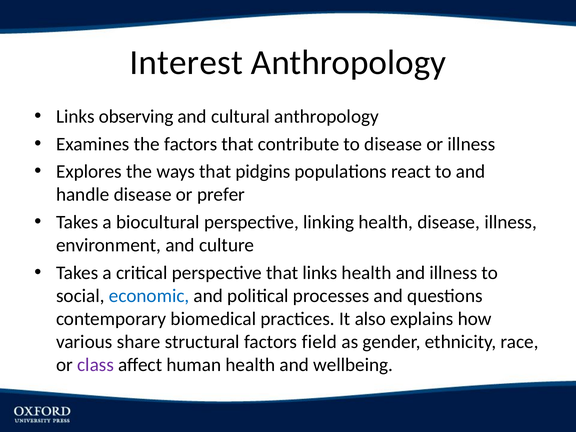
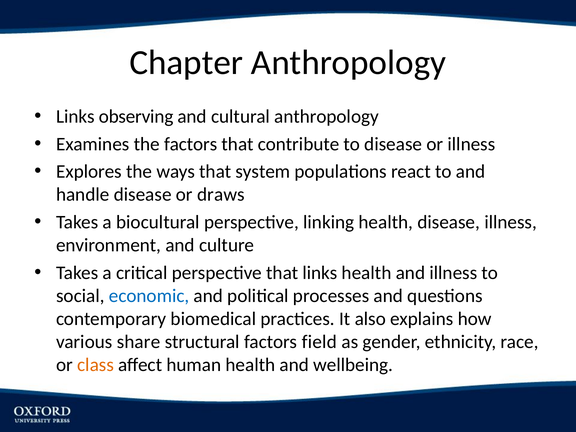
Interest: Interest -> Chapter
pidgins: pidgins -> system
prefer: prefer -> draws
class colour: purple -> orange
